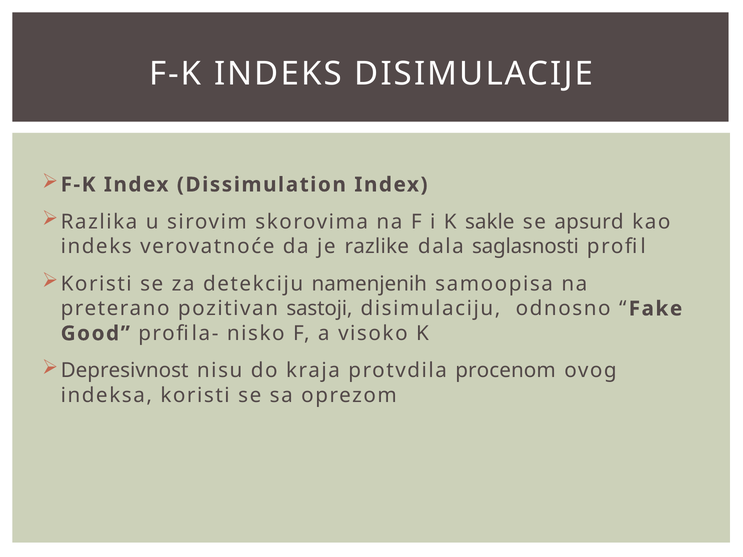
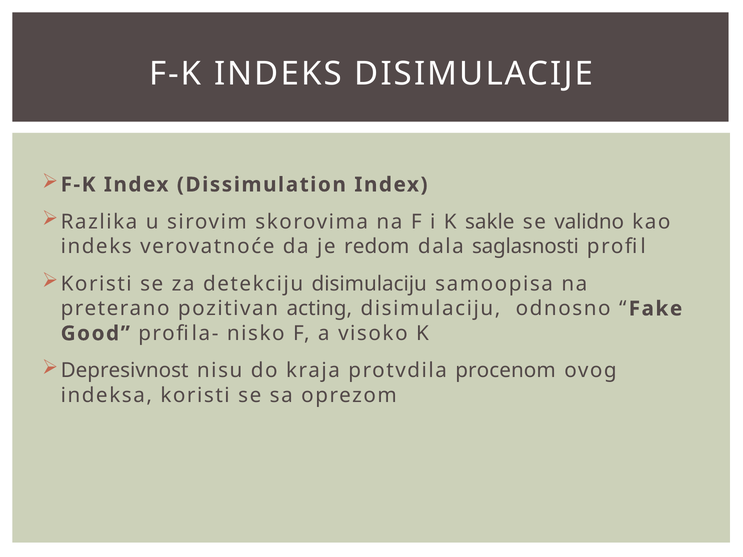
apsurd: apsurd -> validno
razlike: razlike -> redom
detekciju namenjenih: namenjenih -> disimulaciju
sastoji: sastoji -> acting
